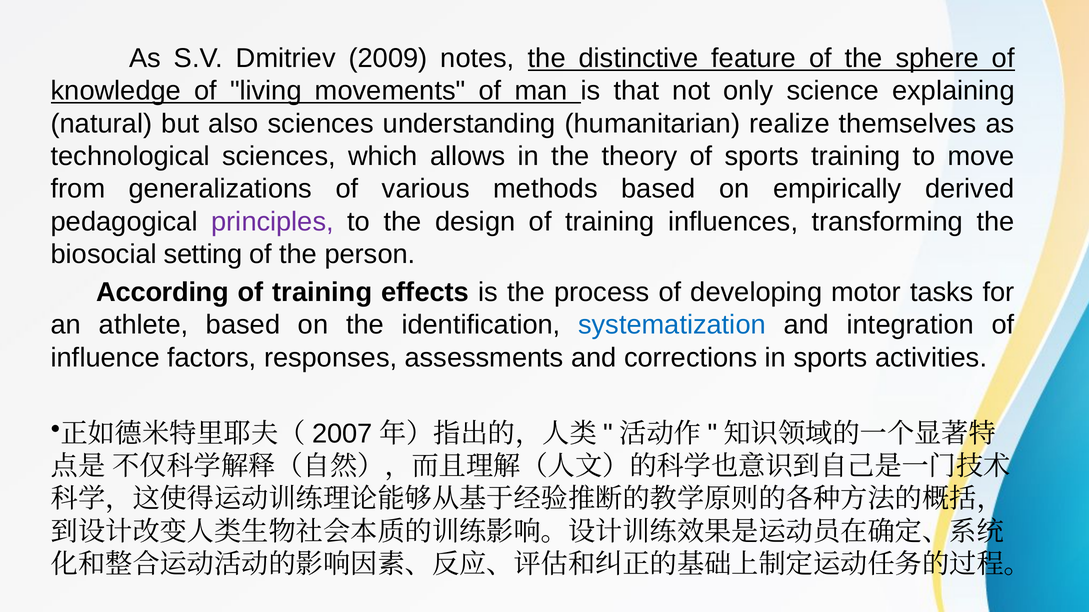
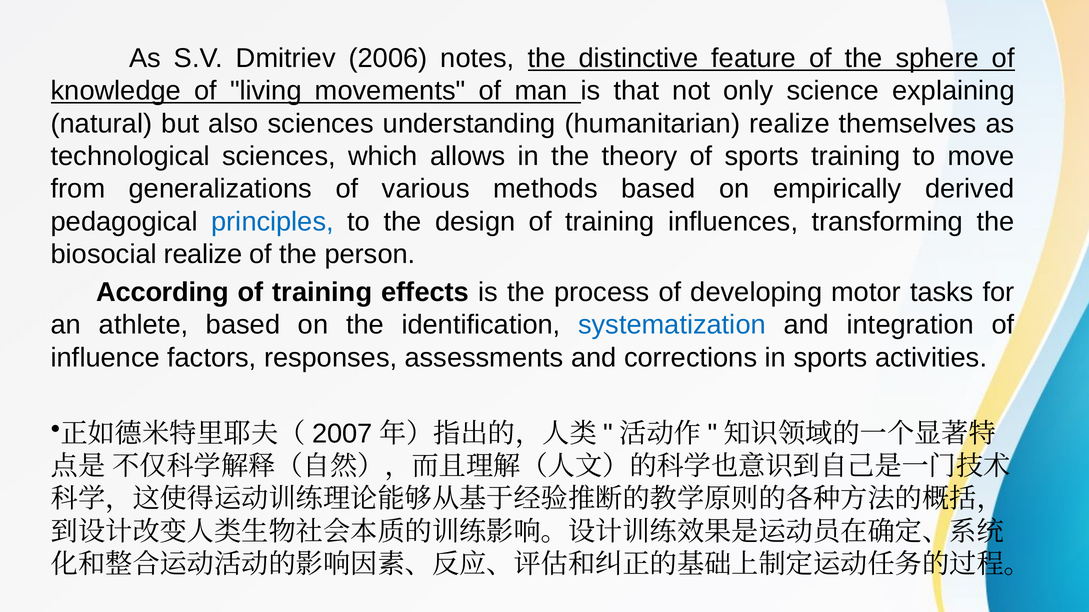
2009: 2009 -> 2006
principles colour: purple -> blue
biosocial setting: setting -> realize
